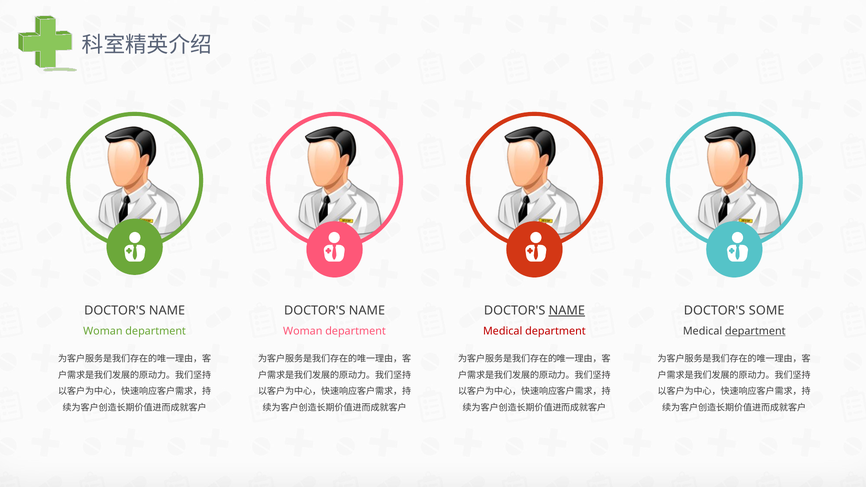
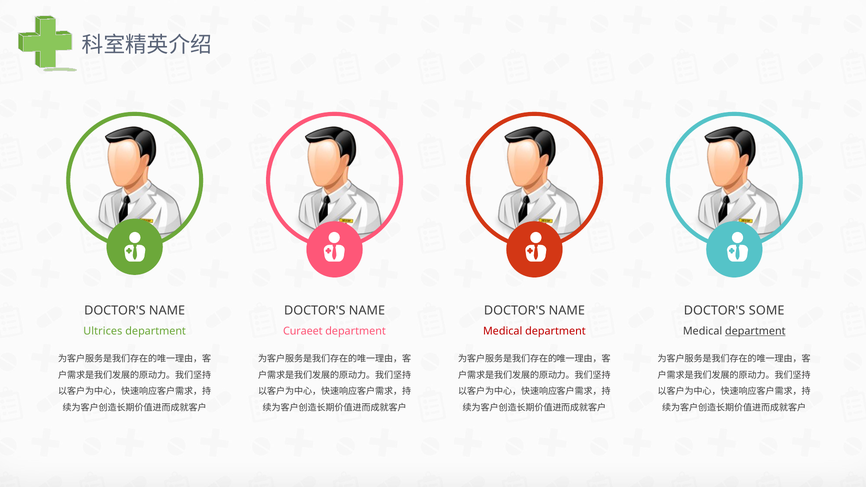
NAME at (567, 311) underline: present -> none
Woman at (103, 331): Woman -> Ultrices
Woman at (303, 331): Woman -> Curaeet
